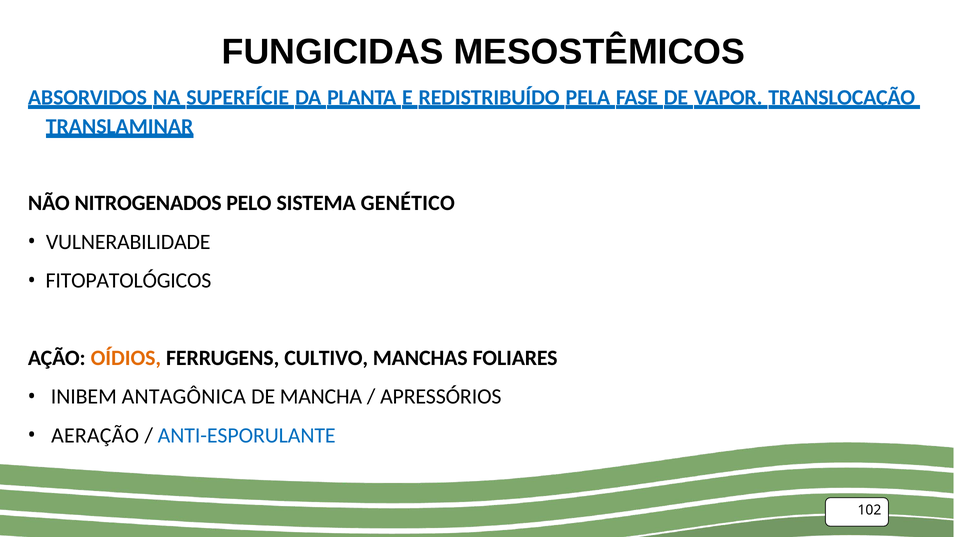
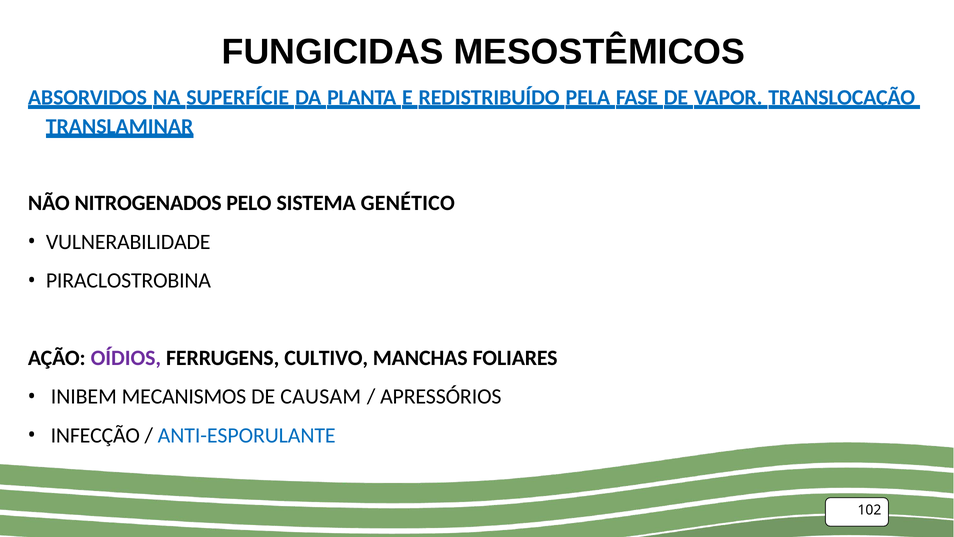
FITOPATOLÓGICOS: FITOPATOLÓGICOS -> PIRACLOSTROBINA
OÍDIOS colour: orange -> purple
ANTAGÔNICA: ANTAGÔNICA -> MECANISMOS
MANCHA: MANCHA -> CAUSAM
AERAÇÃO: AERAÇÃO -> INFECÇÃO
